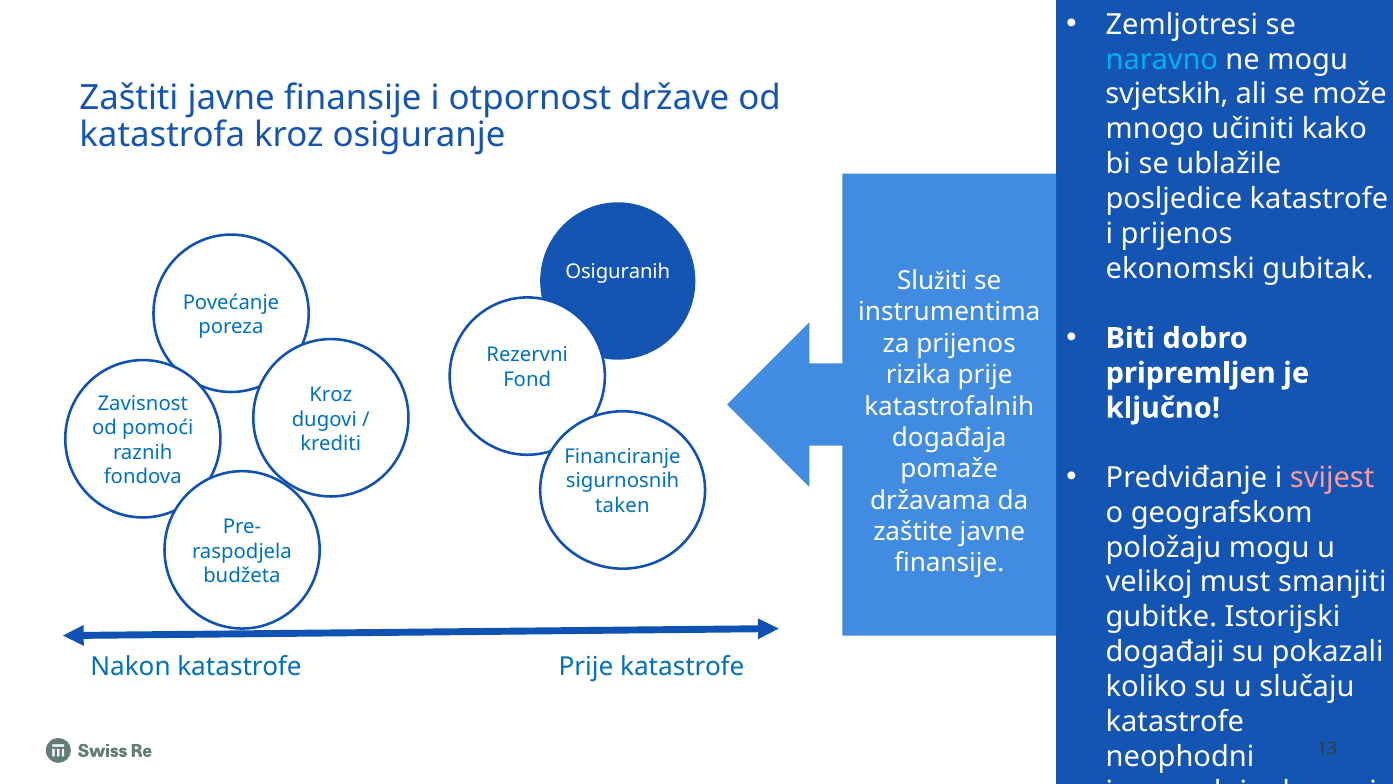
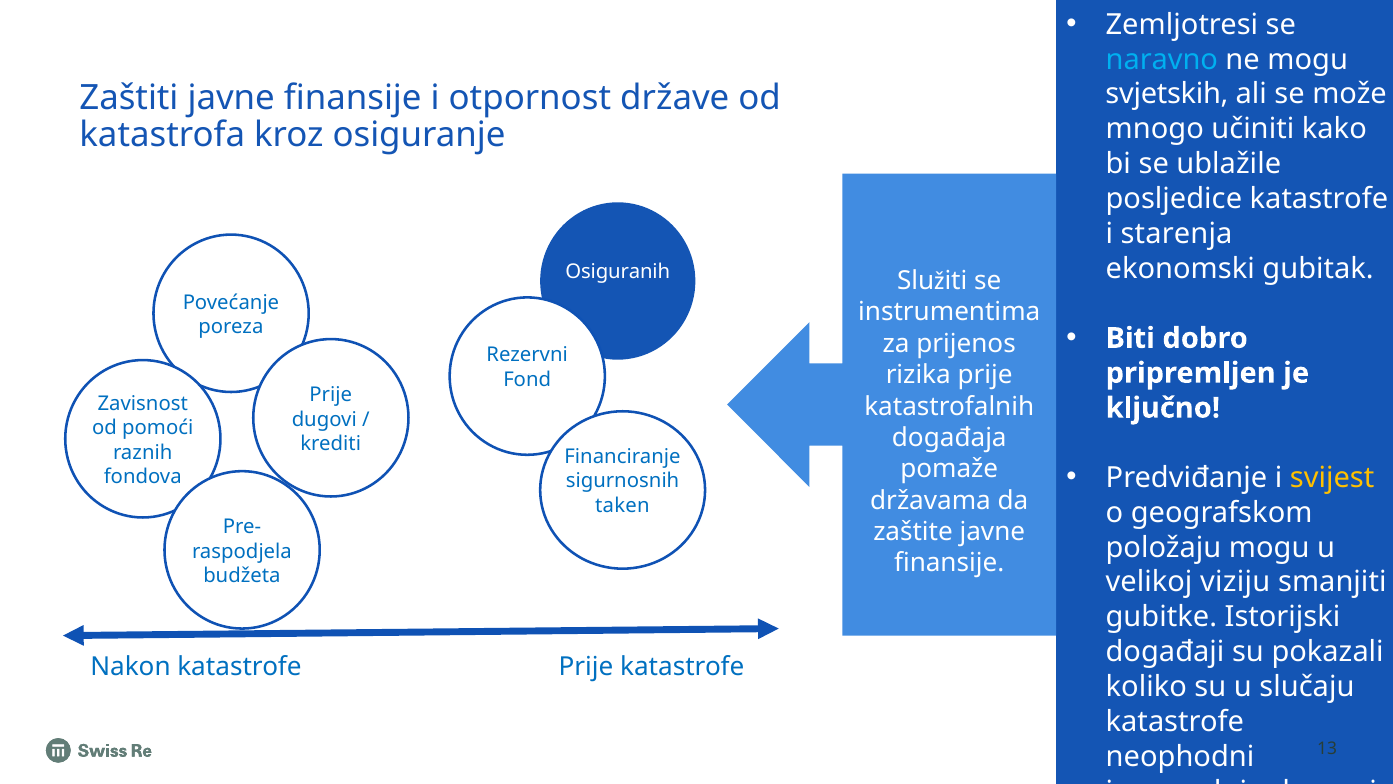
i prijenos: prijenos -> starenja
Kroz at (331, 395): Kroz -> Prije
svijest colour: pink -> yellow
must: must -> viziju
